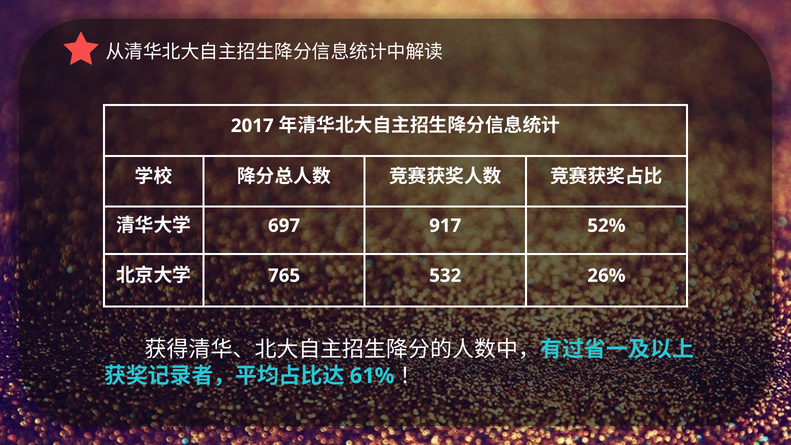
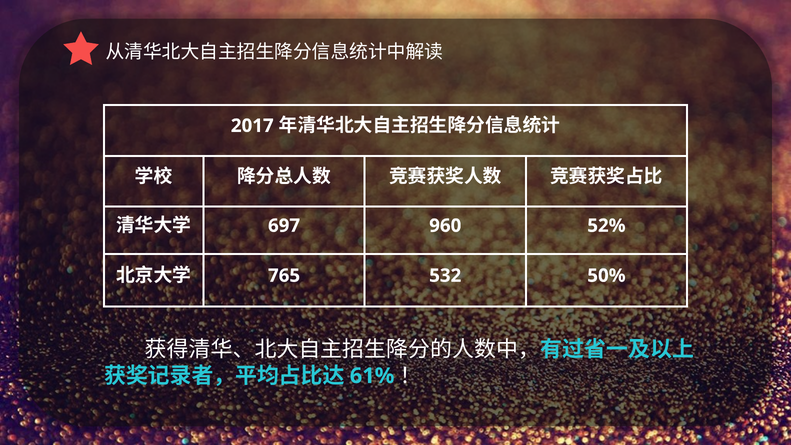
917: 917 -> 960
26%: 26% -> 50%
